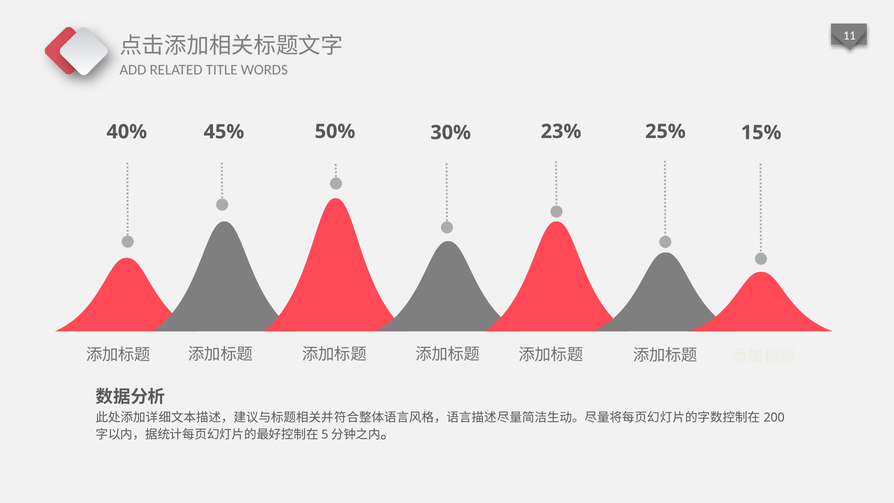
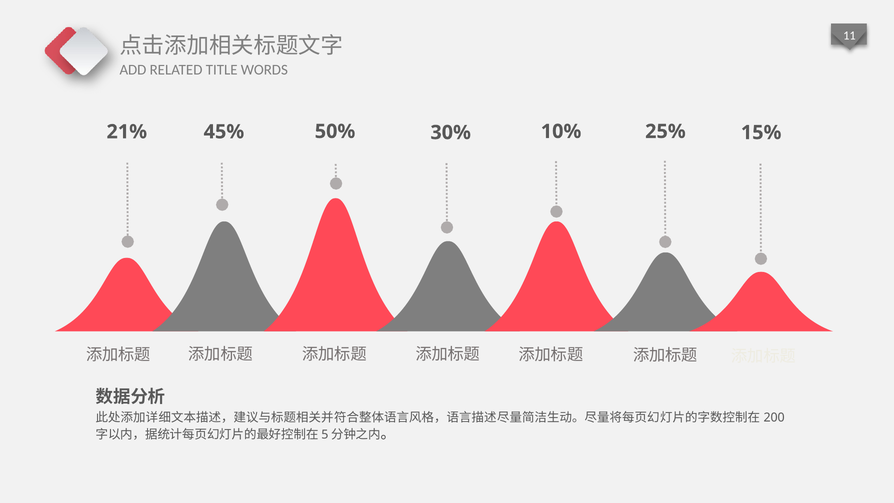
23%: 23% -> 10%
40%: 40% -> 21%
